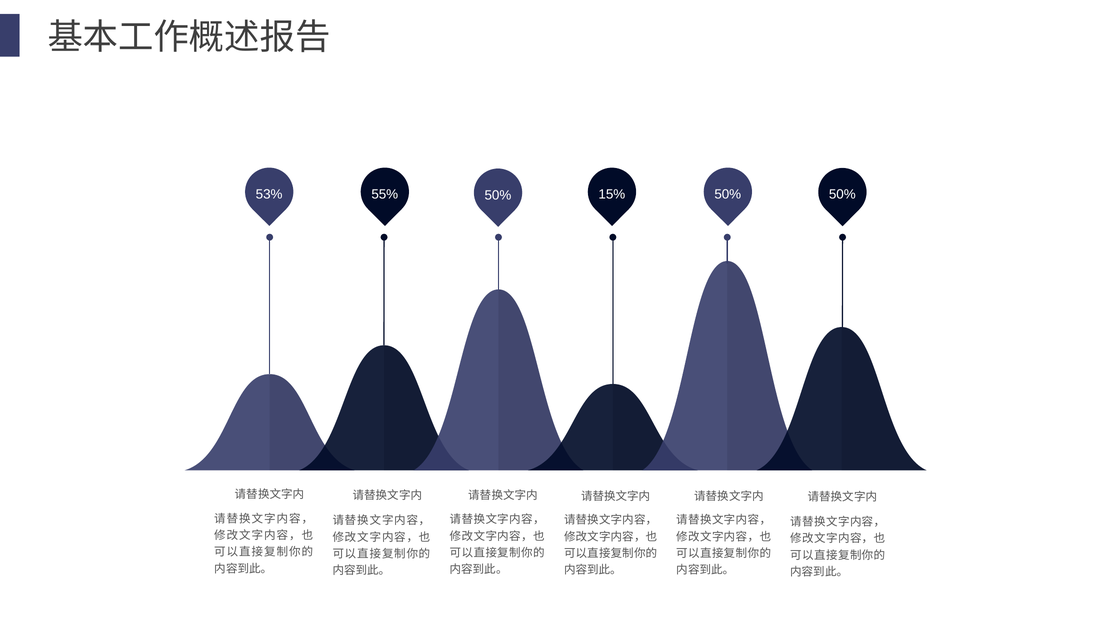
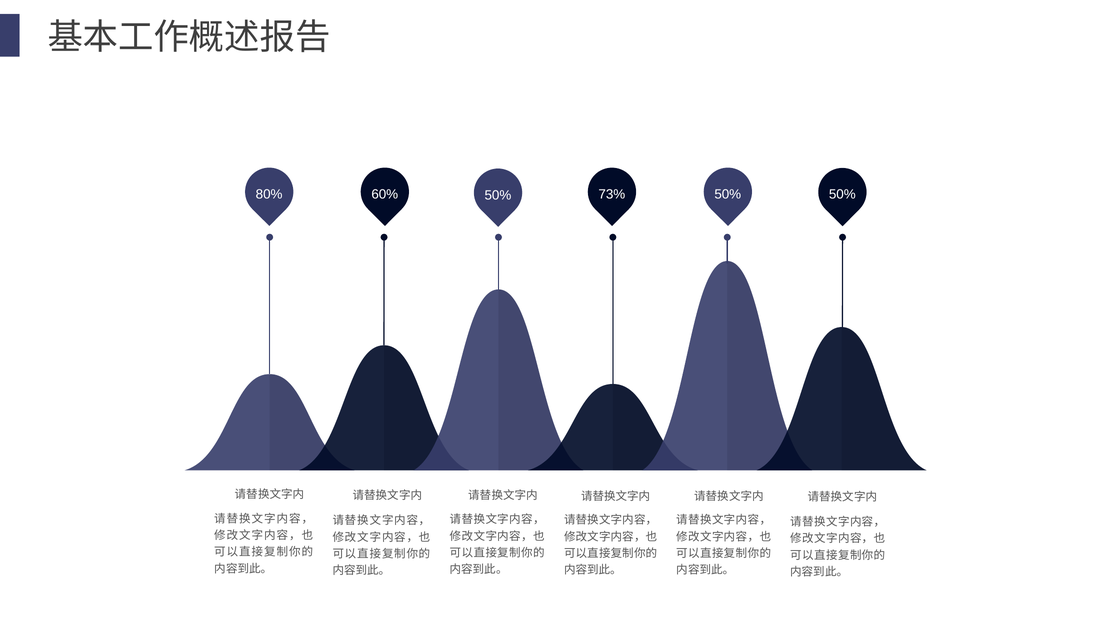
53%: 53% -> 80%
55%: 55% -> 60%
15%: 15% -> 73%
